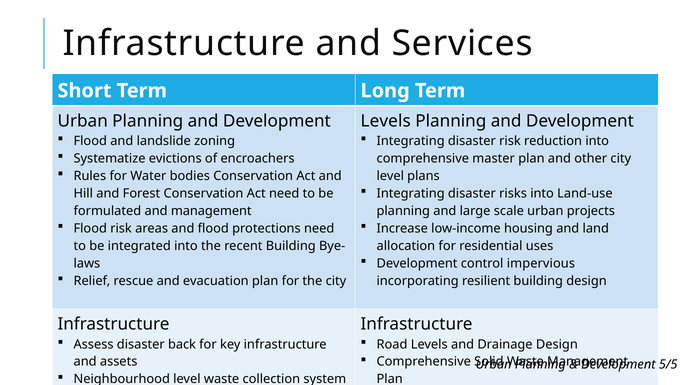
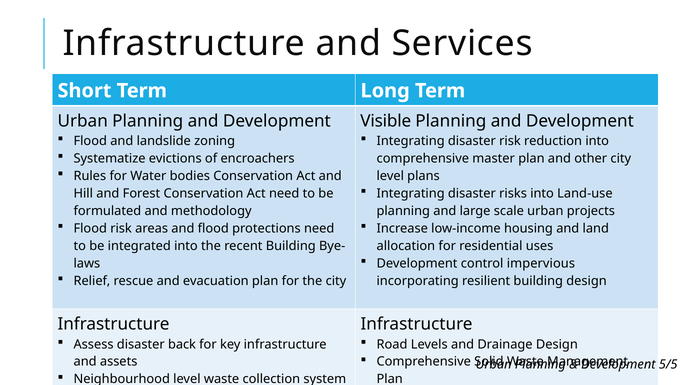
Levels at (386, 121): Levels -> Visible
and management: management -> methodology
